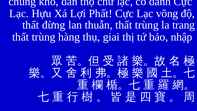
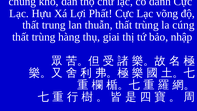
đừng: đừng -> trung
trang: trang -> cúng
